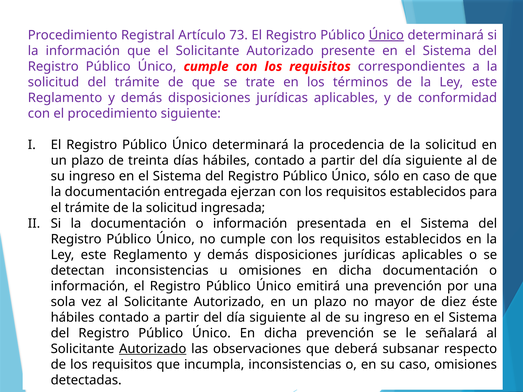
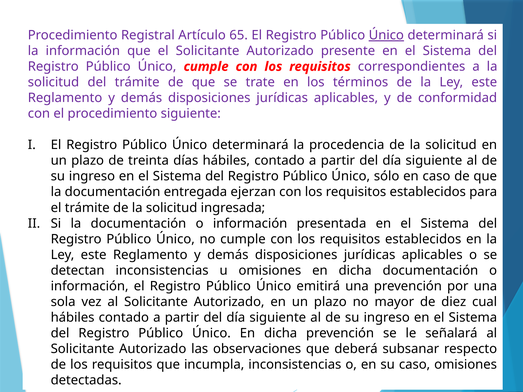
73: 73 -> 65
éste: éste -> cual
Autorizado at (153, 349) underline: present -> none
